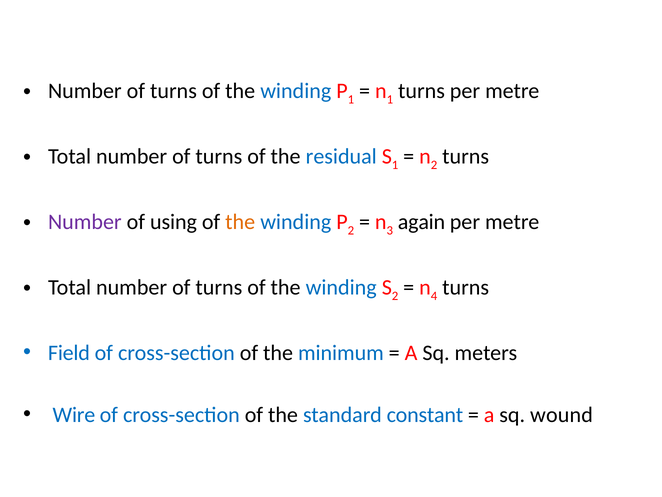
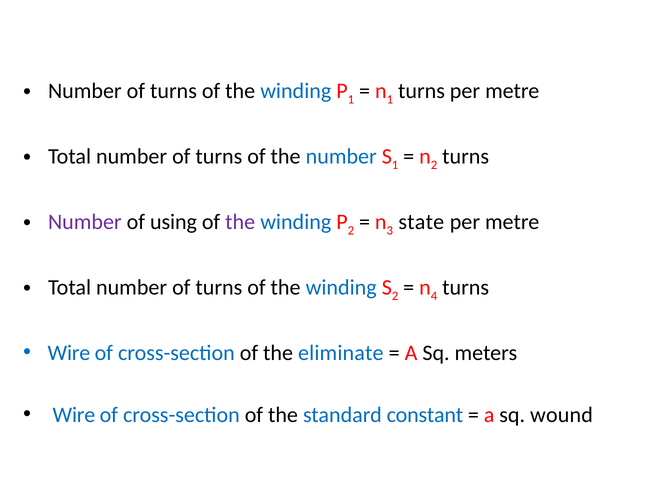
the residual: residual -> number
the at (240, 222) colour: orange -> purple
again: again -> state
Field at (69, 353): Field -> Wire
minimum: minimum -> eliminate
